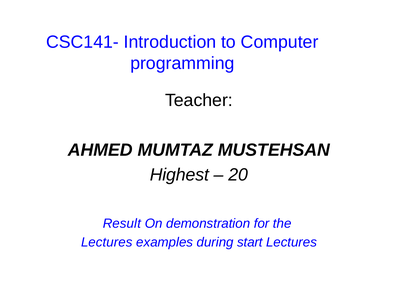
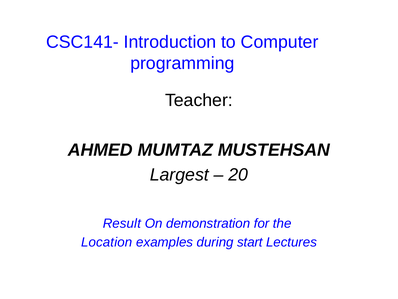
Highest: Highest -> Largest
Lectures at (107, 242): Lectures -> Location
